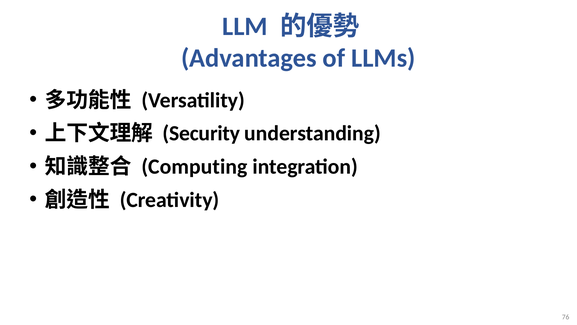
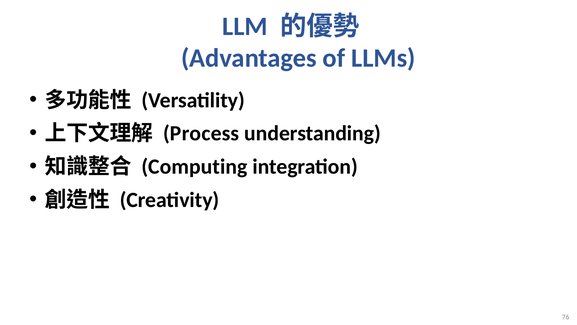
Security: Security -> Process
